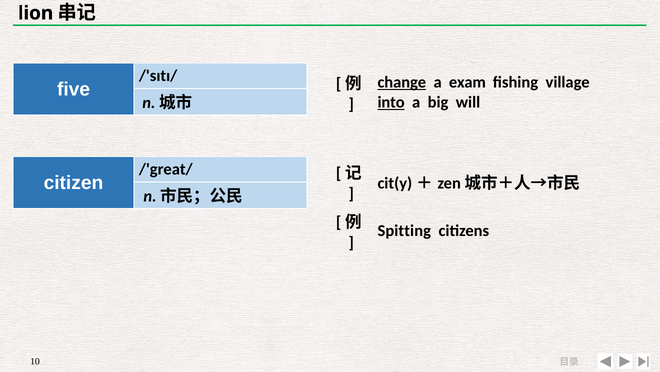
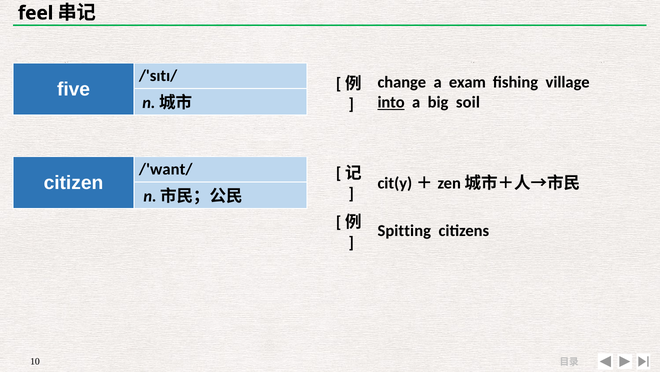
lion: lion -> feel
change underline: present -> none
will: will -> soil
/'great/: /'great/ -> /'want/
